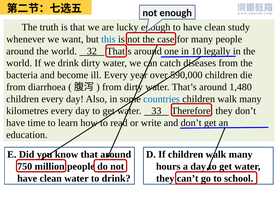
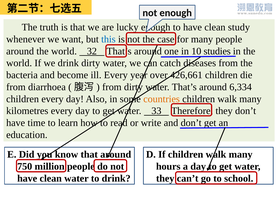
legally: legally -> studies
590,000: 590,000 -> 426,661
1,480: 1,480 -> 6,334
countries colour: blue -> orange
